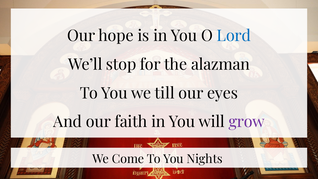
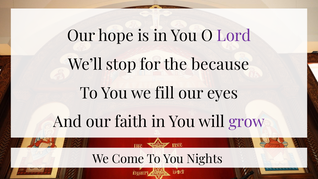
Lord colour: blue -> purple
alazman: alazman -> because
till: till -> fill
